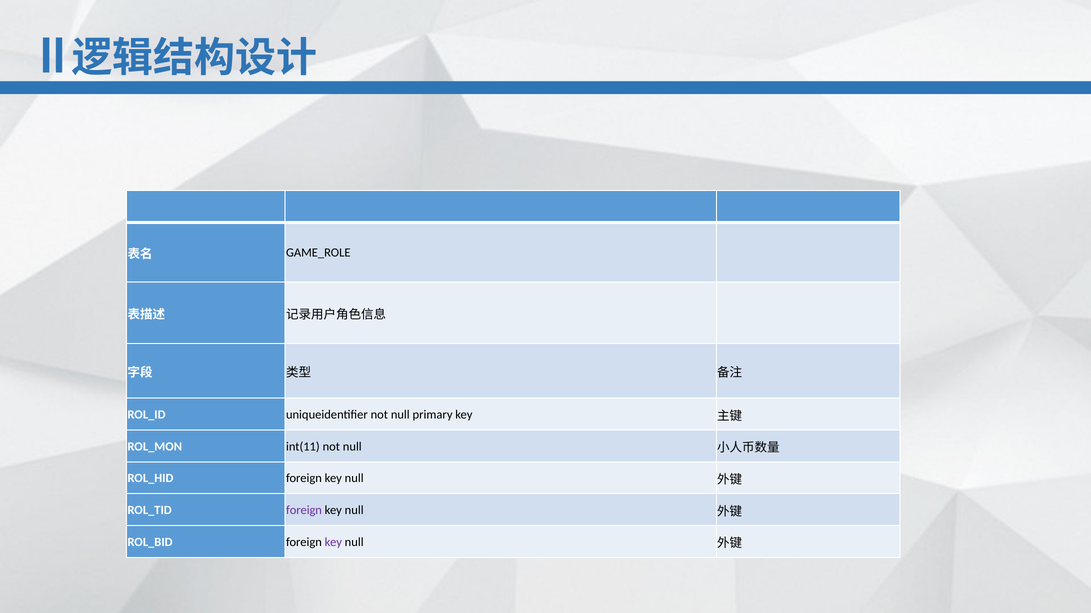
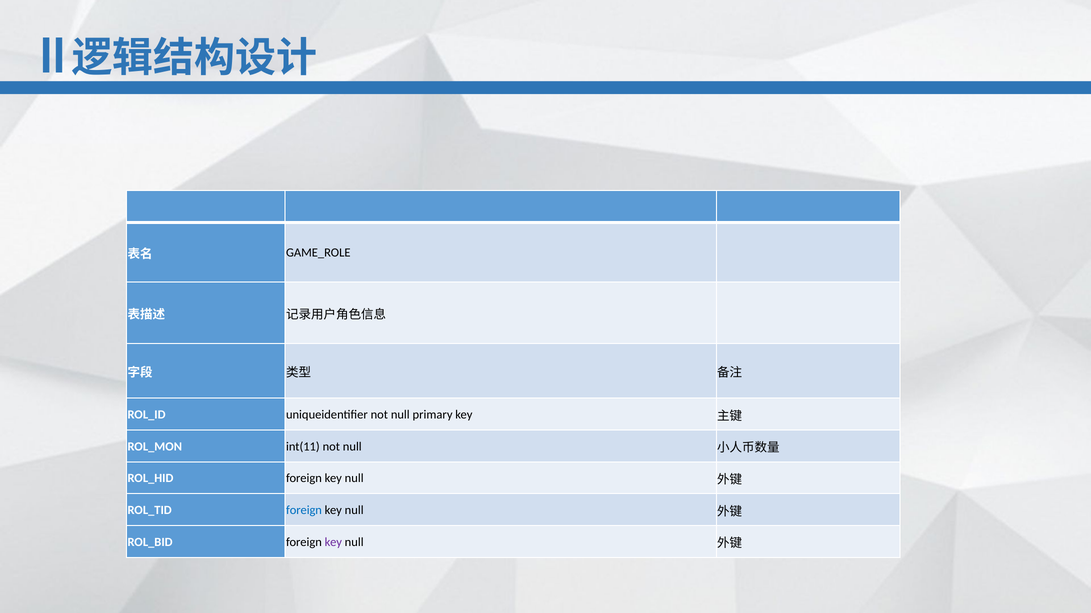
foreign at (304, 511) colour: purple -> blue
